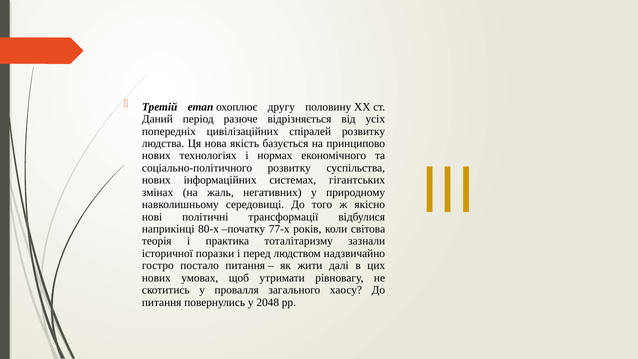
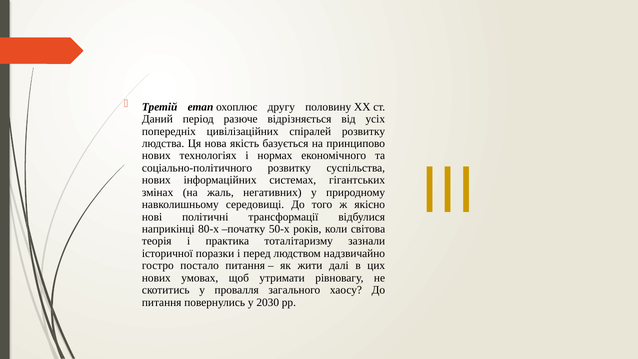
77-х: 77-х -> 50-х
2048: 2048 -> 2030
